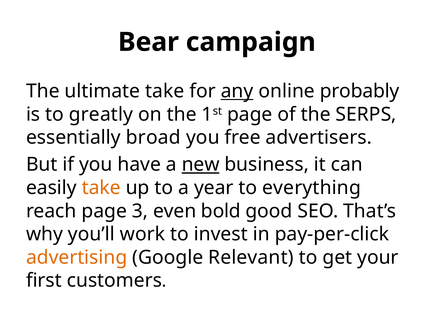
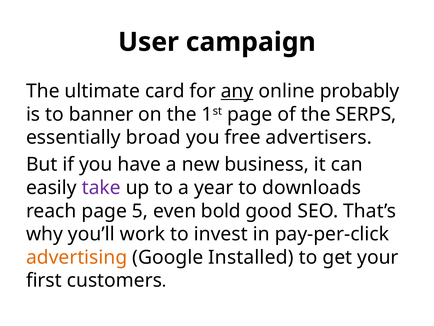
Bear: Bear -> User
ultimate take: take -> card
greatly: greatly -> banner
new underline: present -> none
take at (101, 188) colour: orange -> purple
everything: everything -> downloads
3: 3 -> 5
Relevant: Relevant -> Installed
